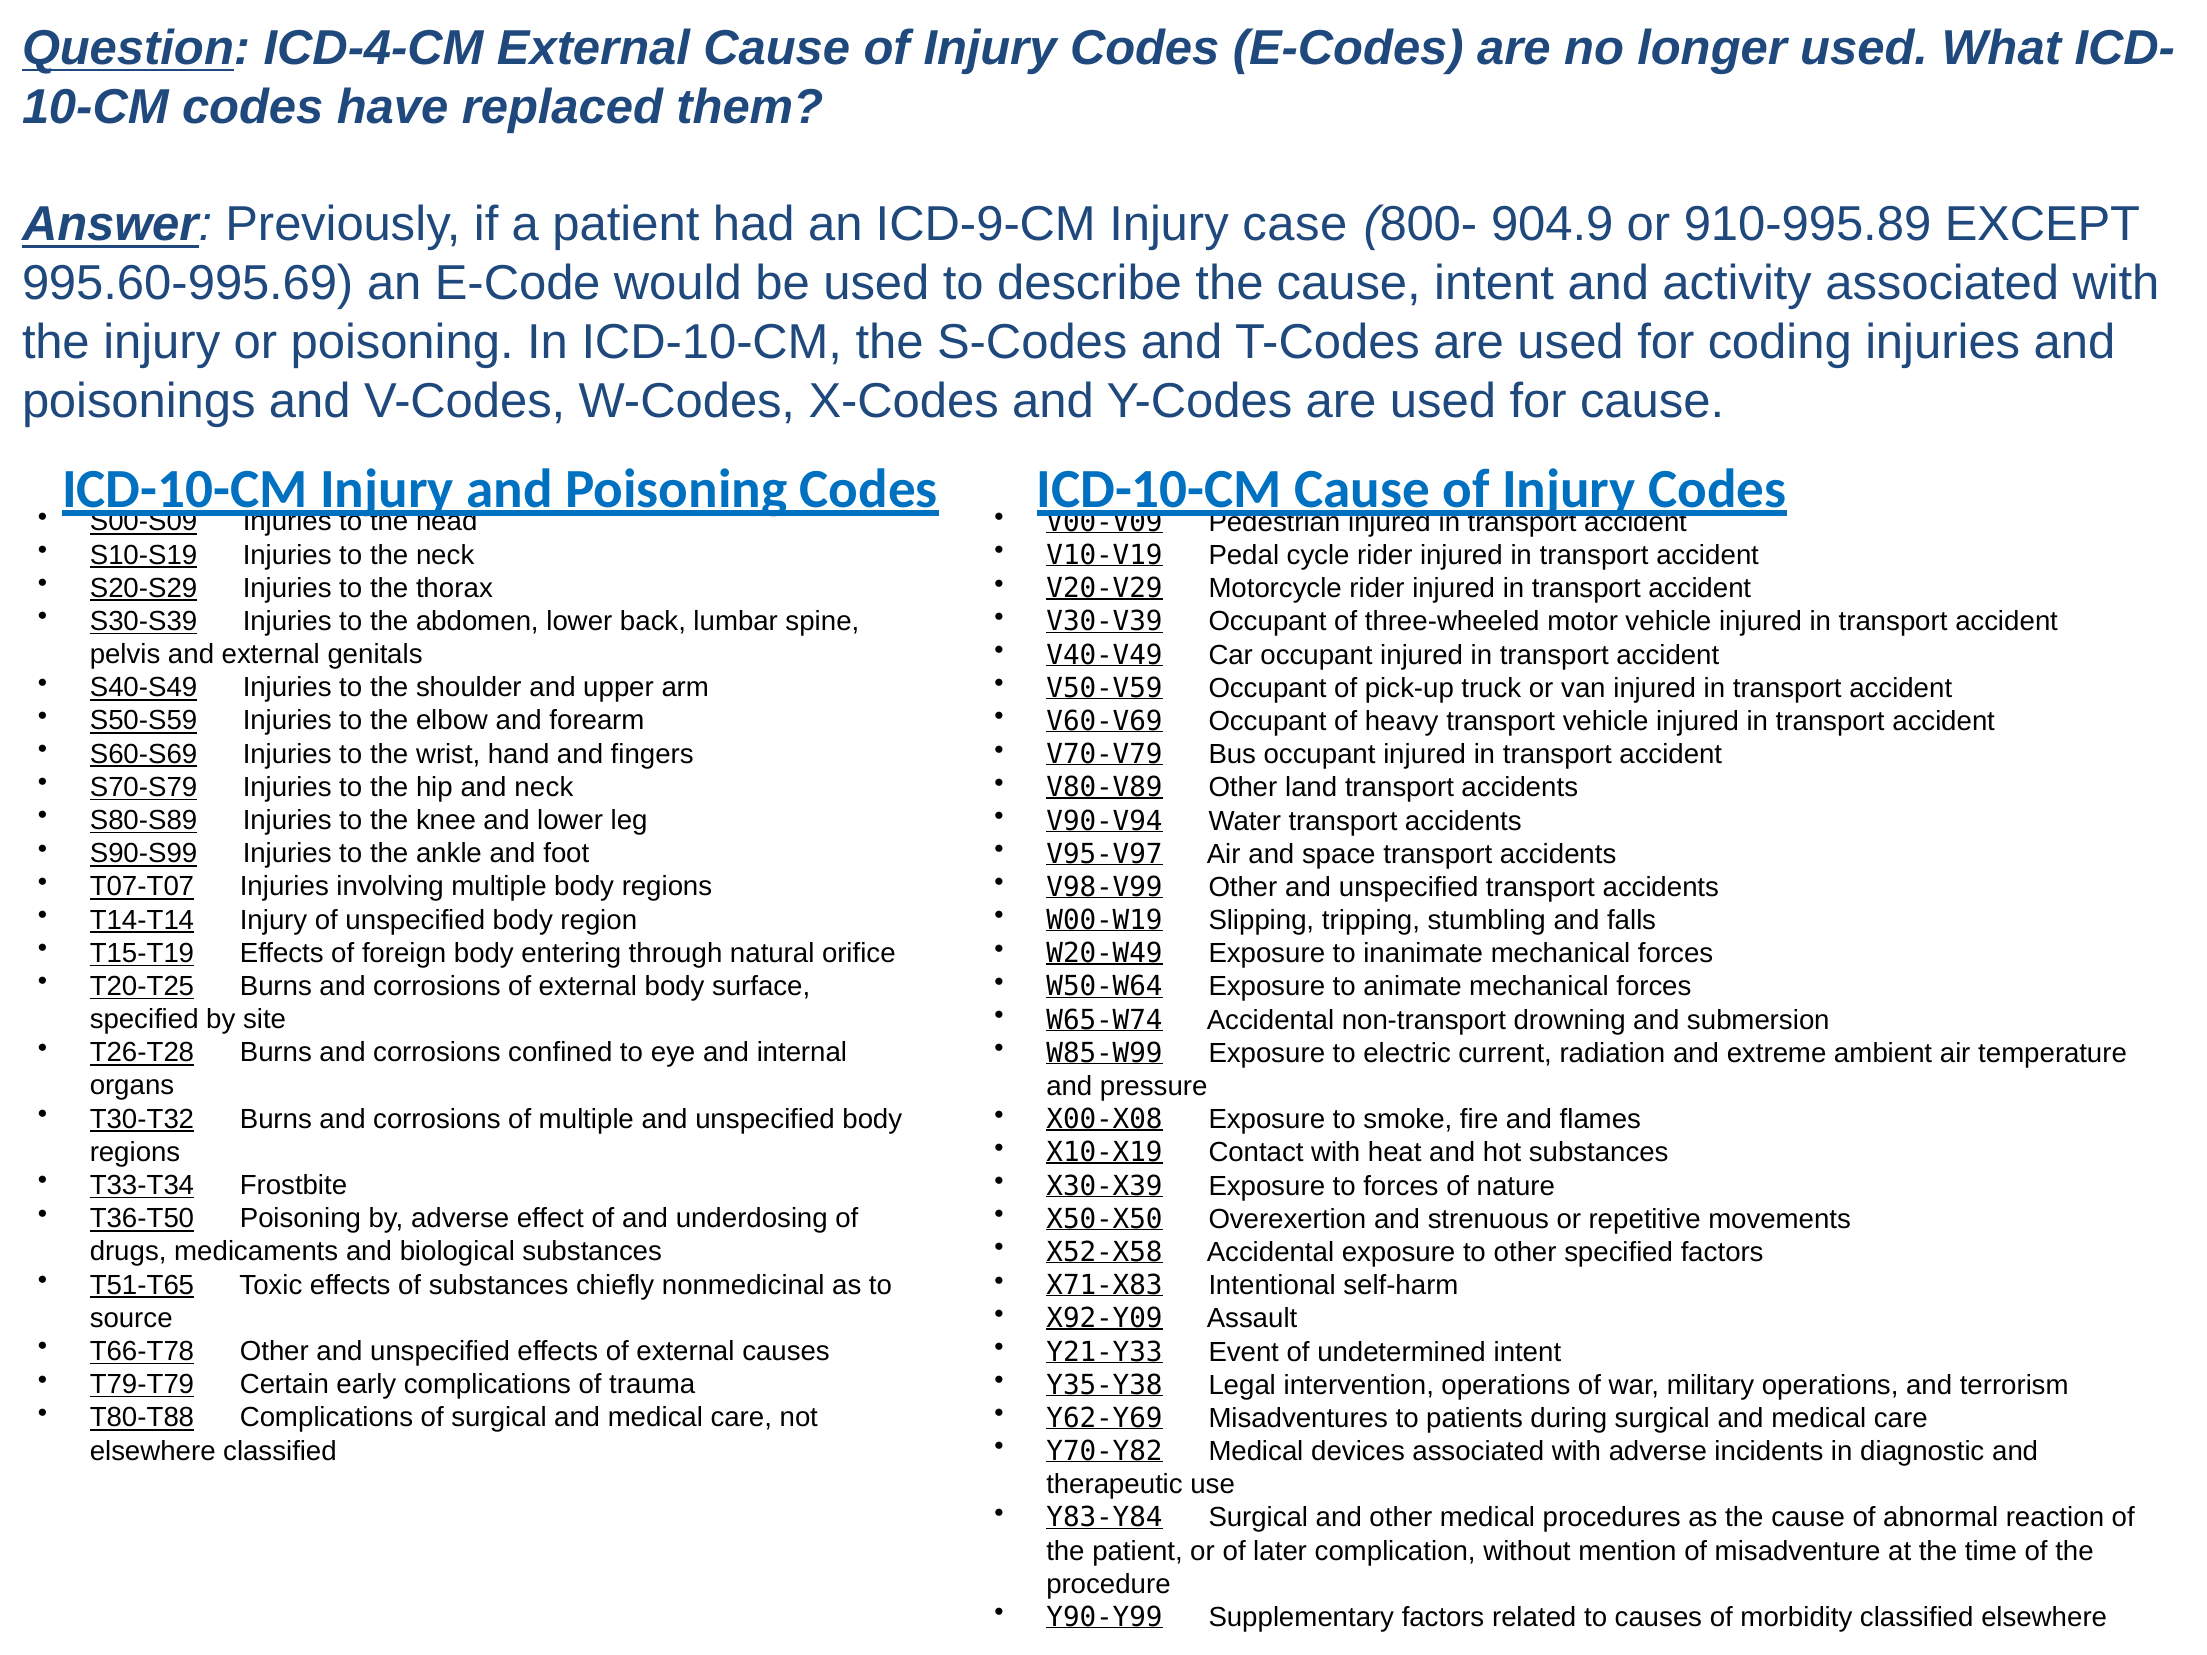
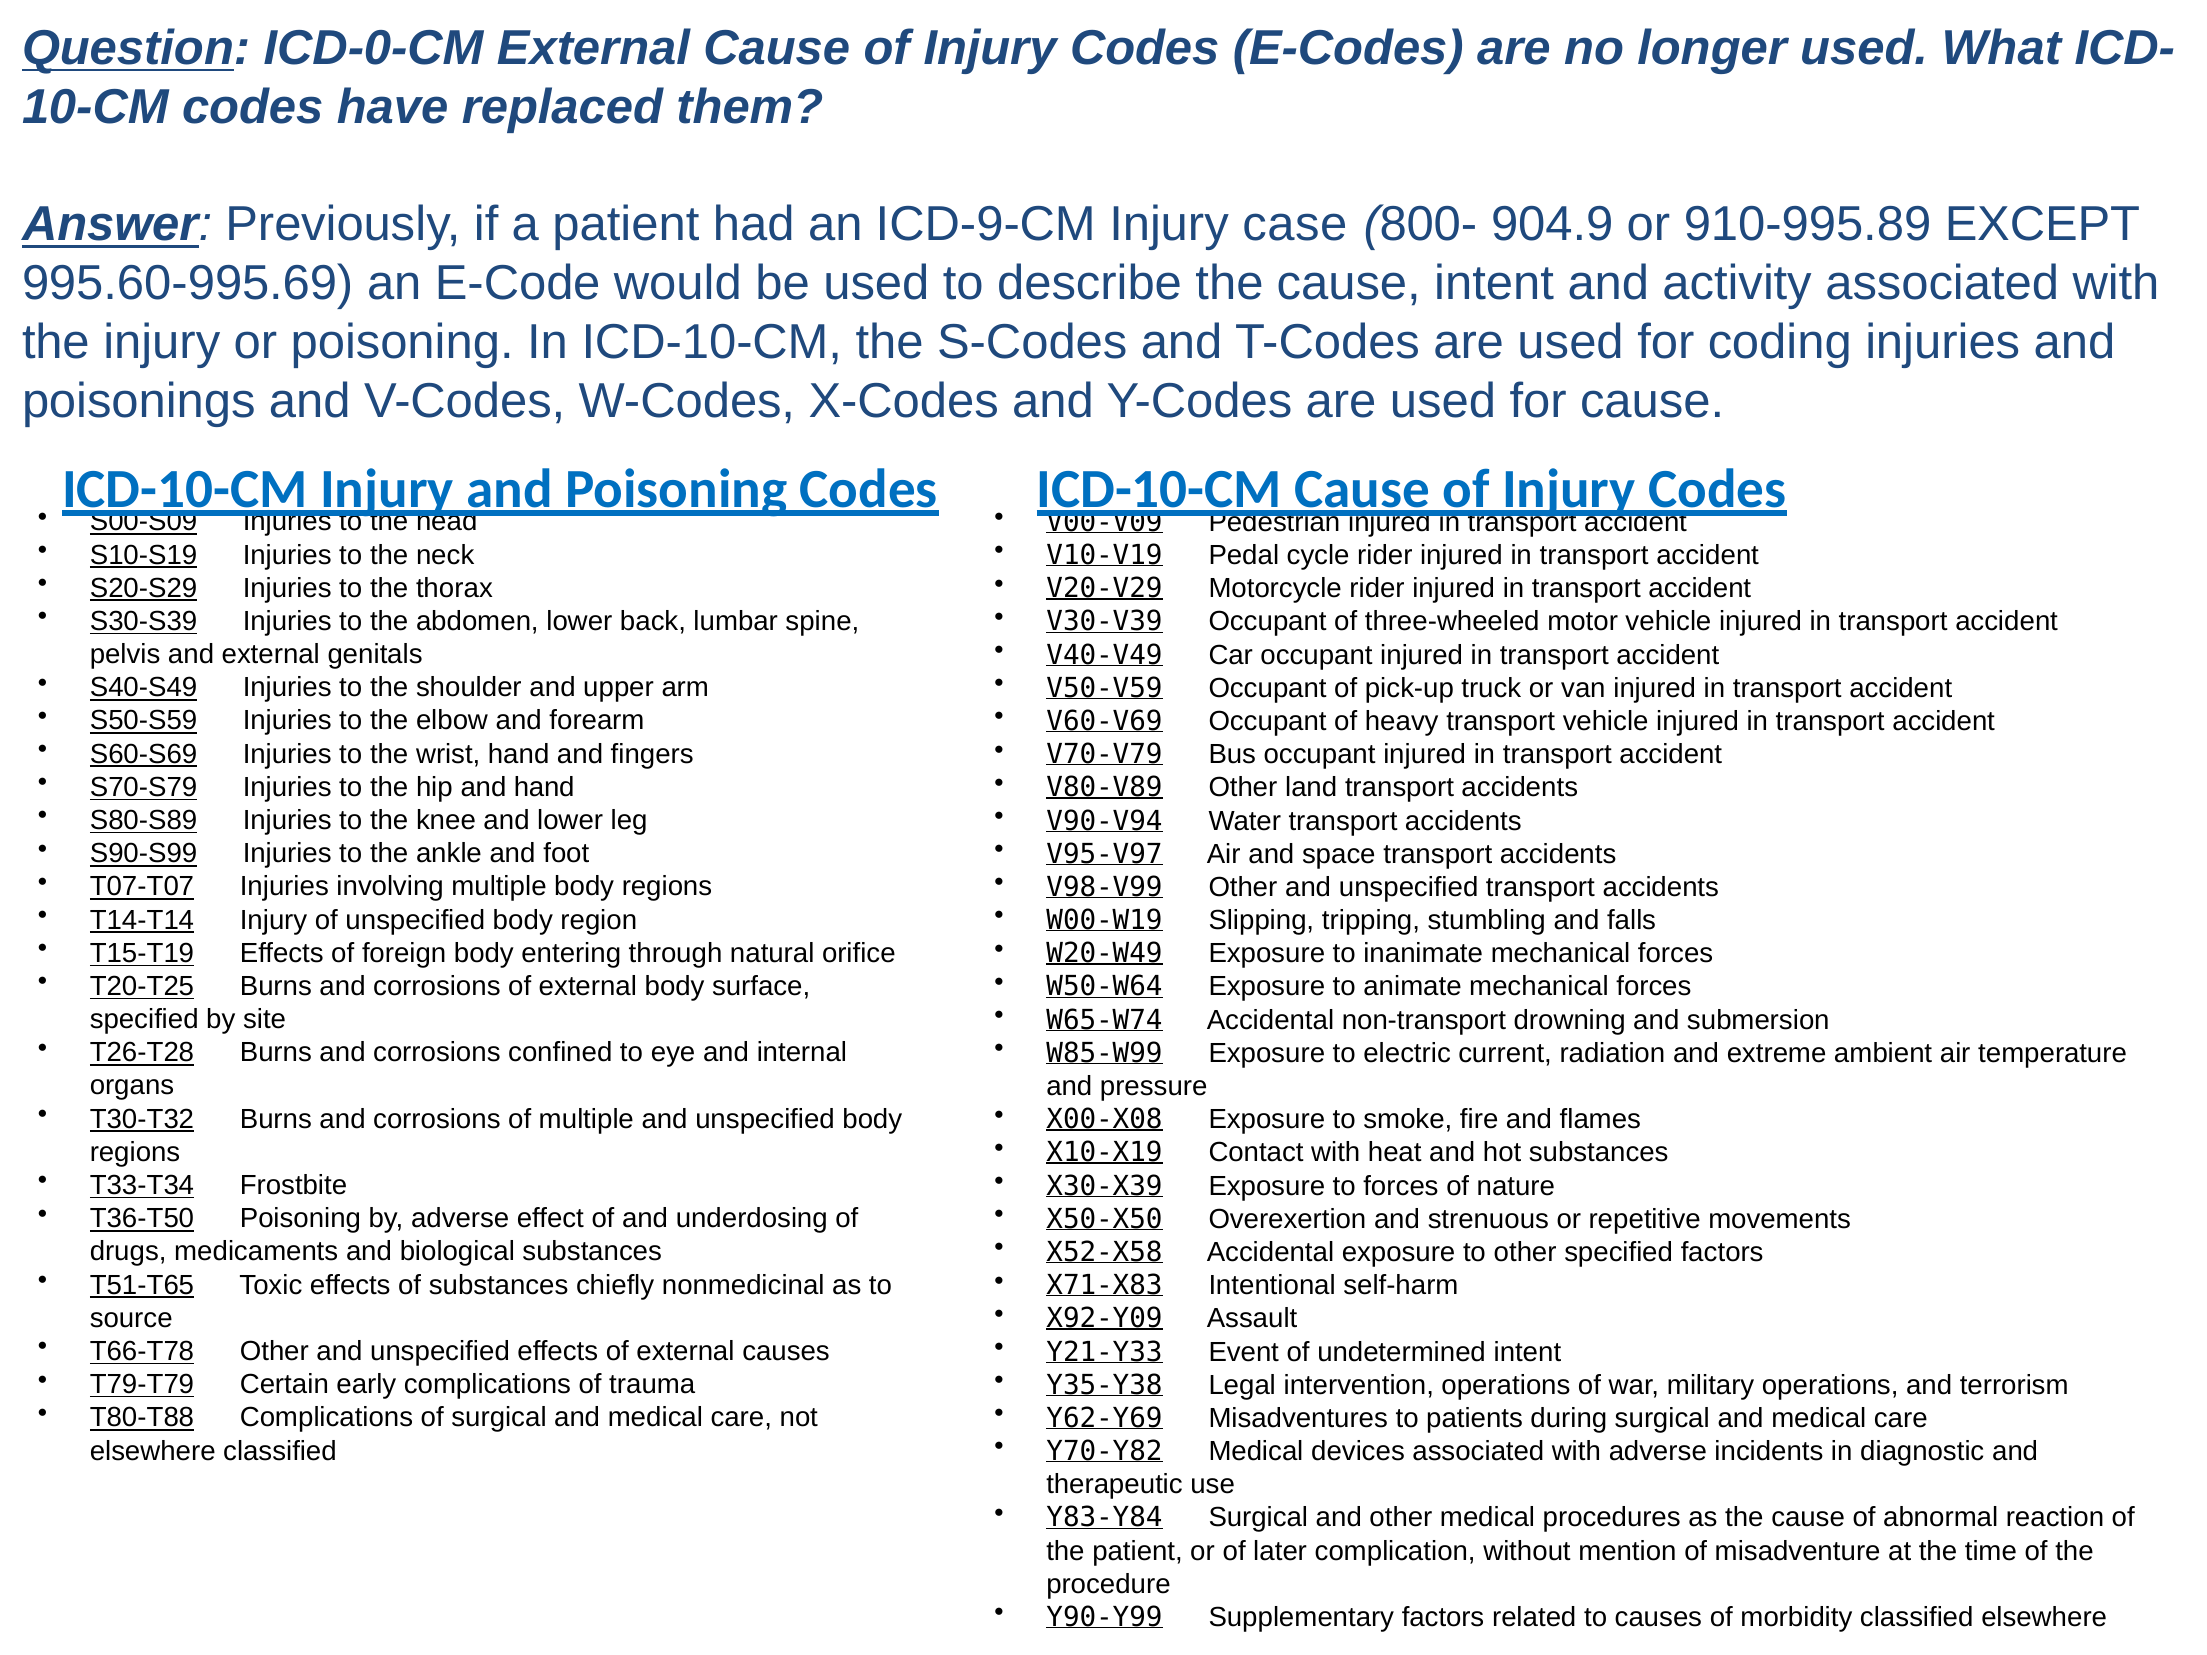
ICD-4-CM: ICD-4-CM -> ICD-0-CM
and neck: neck -> hand
